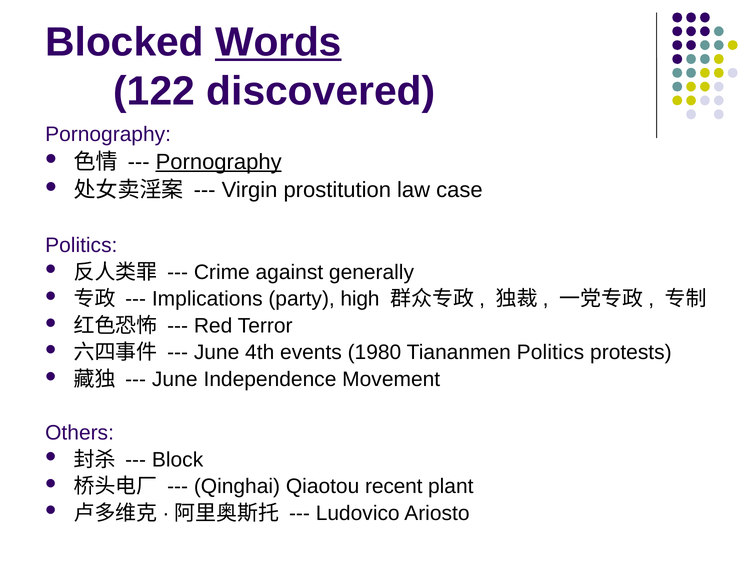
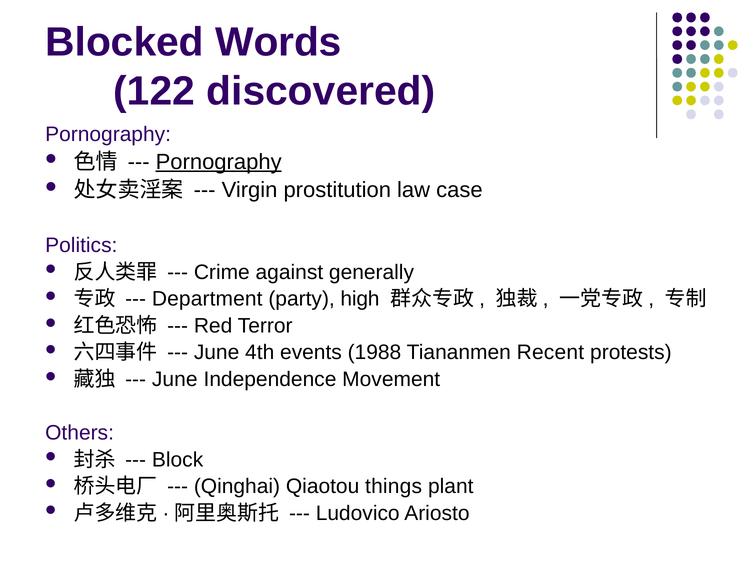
Words underline: present -> none
Implications: Implications -> Department
1980: 1980 -> 1988
Tiananmen Politics: Politics -> Recent
recent: recent -> things
